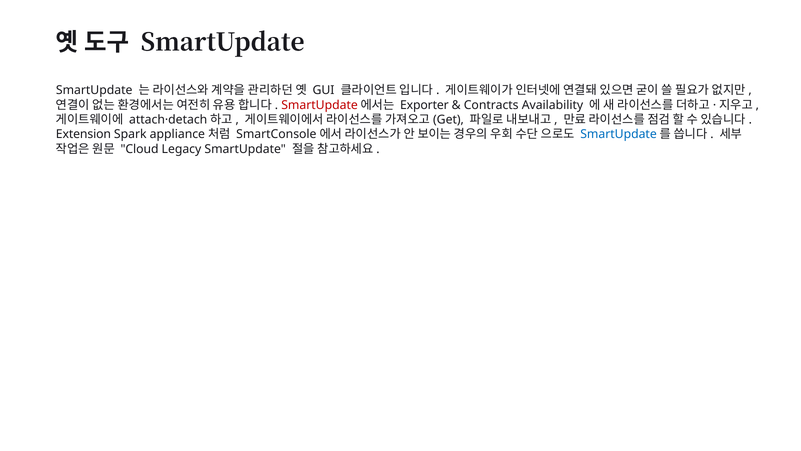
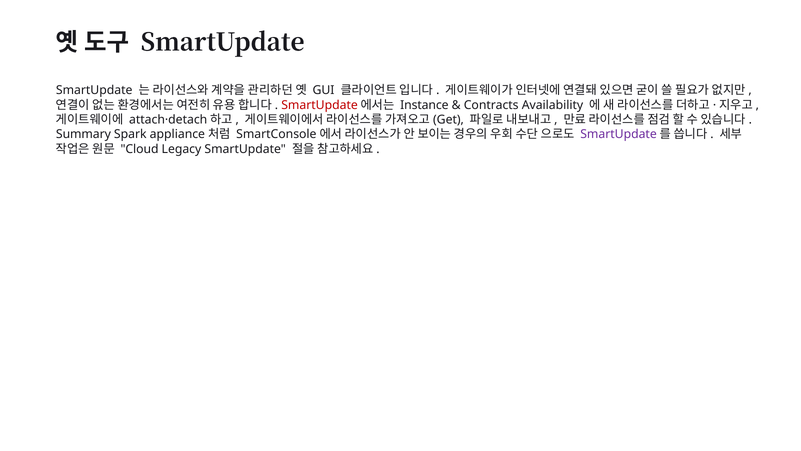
Exporter: Exporter -> Instance
Extension: Extension -> Summary
SmartUpdate at (619, 134) colour: blue -> purple
